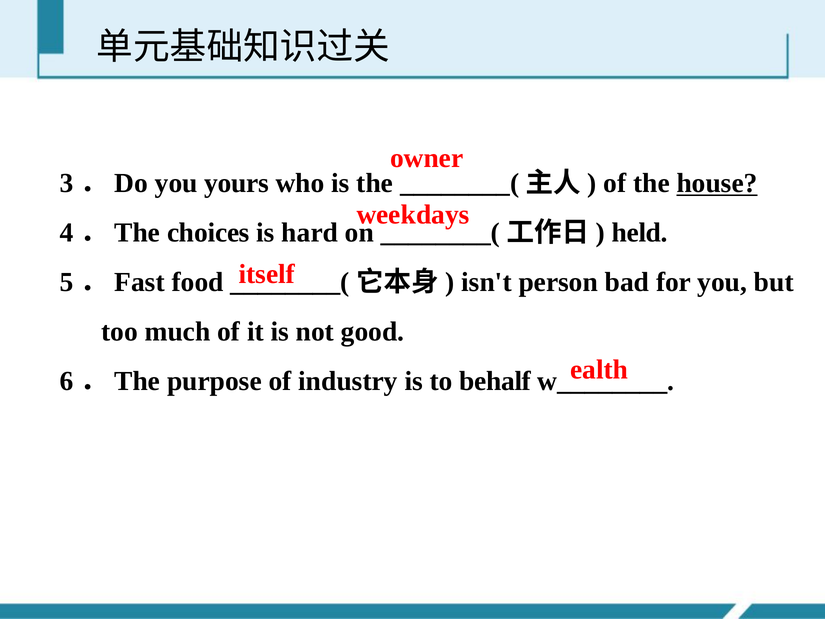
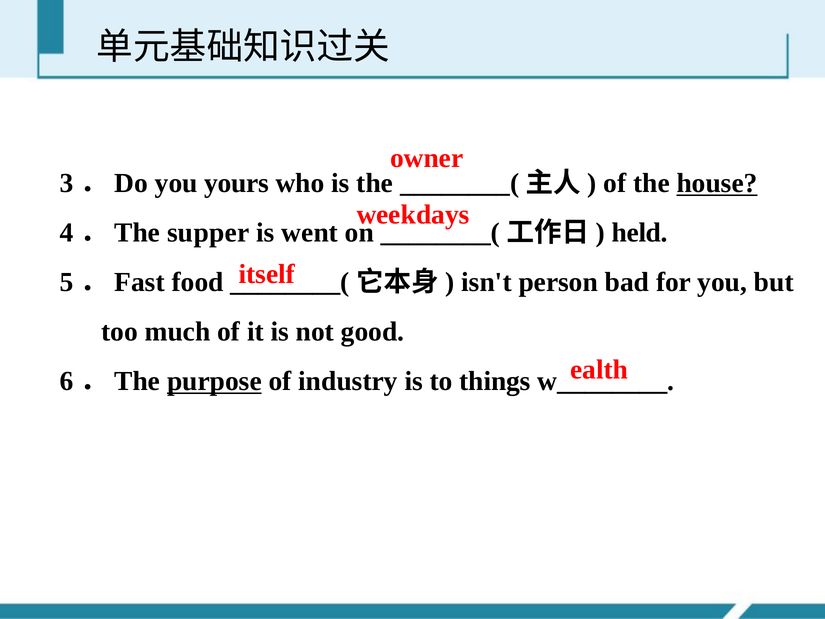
choices: choices -> supper
hard: hard -> went
purpose underline: none -> present
behalf: behalf -> things
